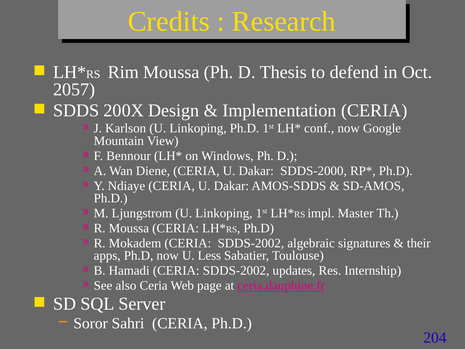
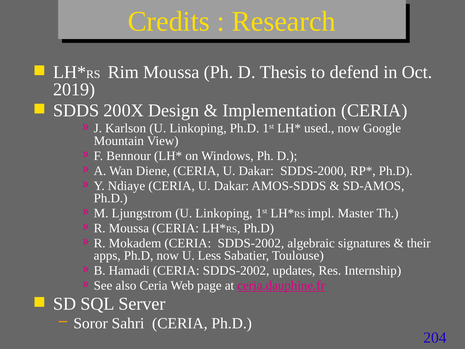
2057: 2057 -> 2019
conf: conf -> used
